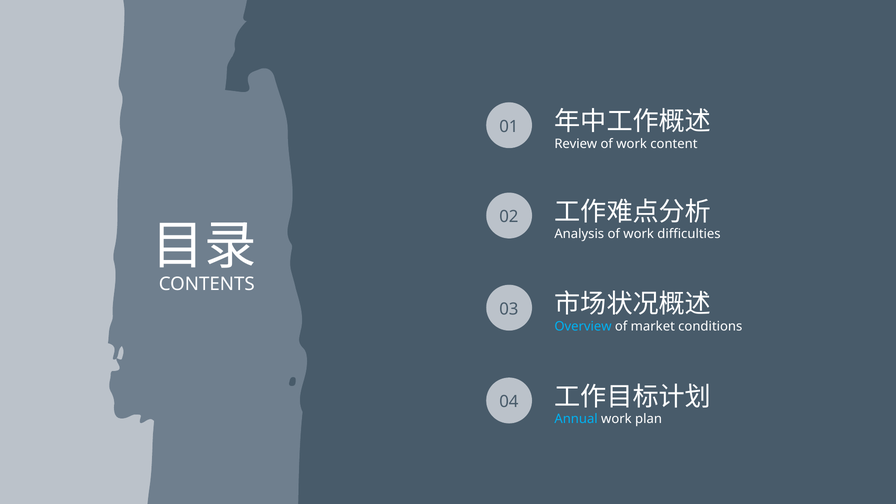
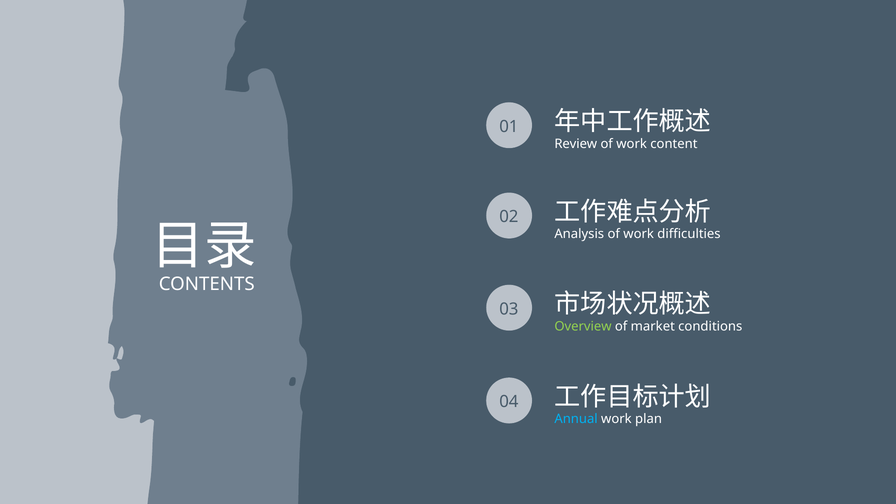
Overview colour: light blue -> light green
